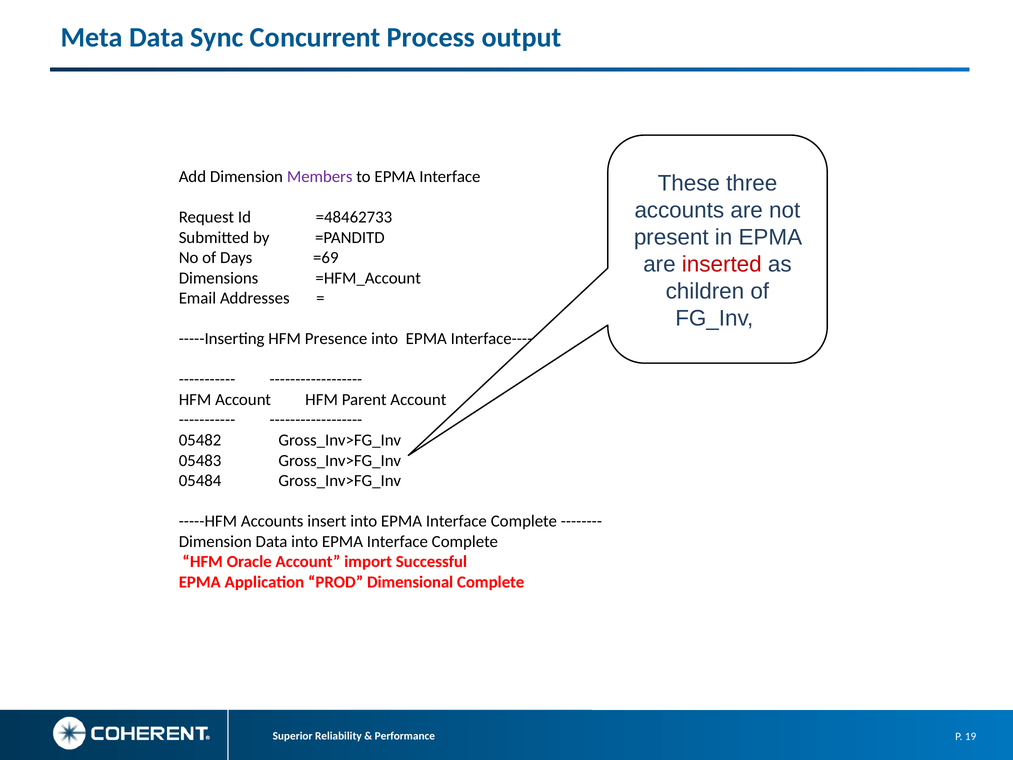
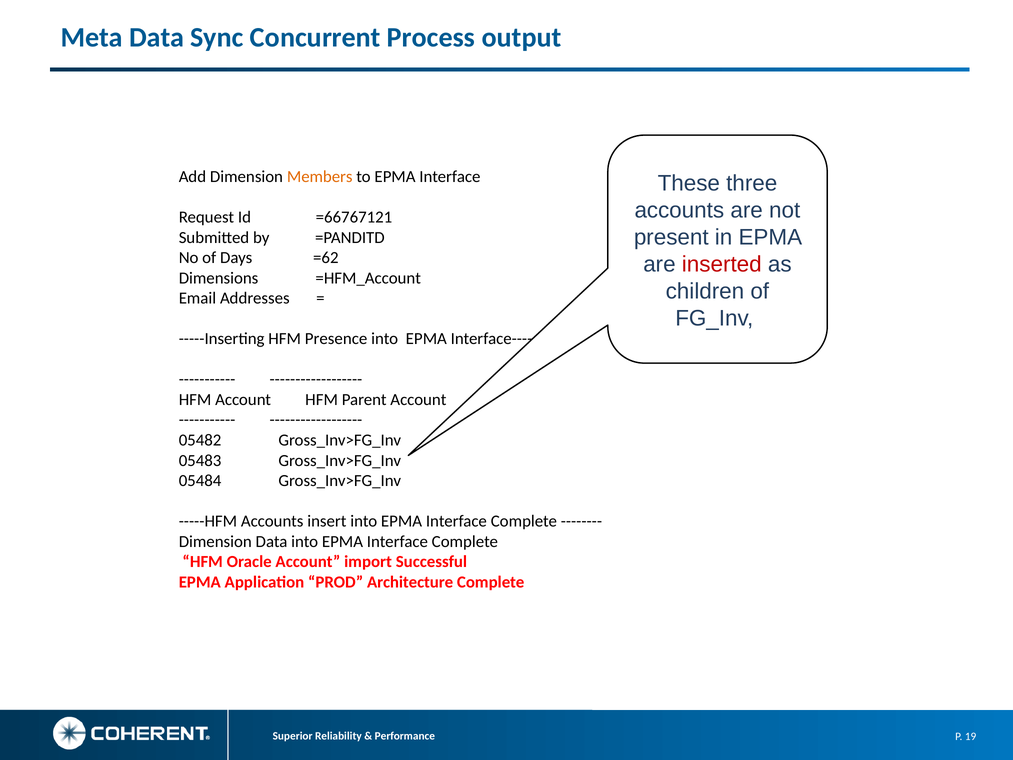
Members colour: purple -> orange
=48462733: =48462733 -> =66767121
=69: =69 -> =62
Dimensional: Dimensional -> Architecture
